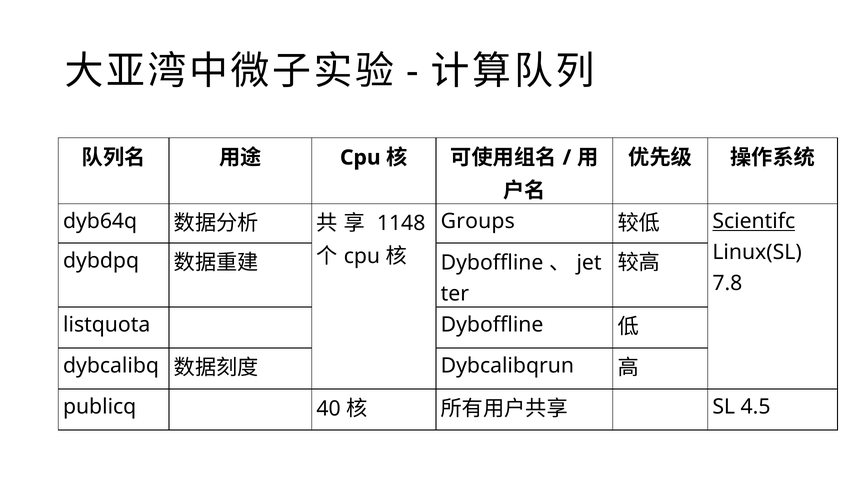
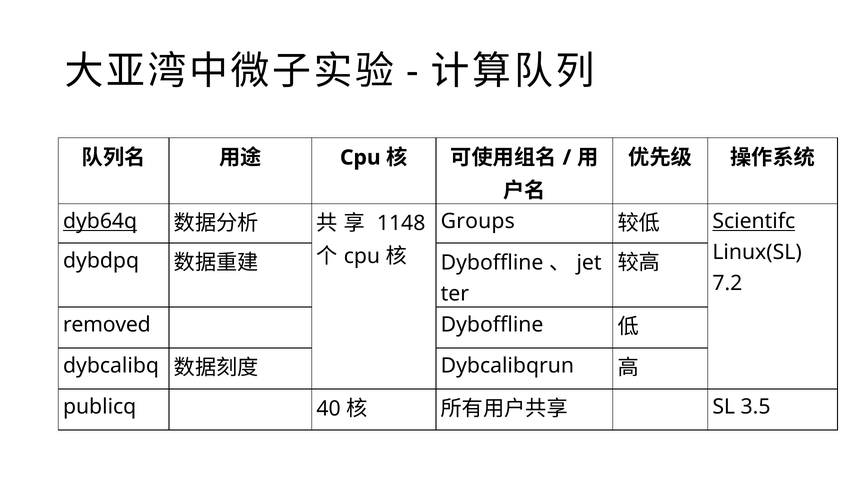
dyb64q underline: none -> present
7.8: 7.8 -> 7.2
listquota: listquota -> removed
4.5: 4.5 -> 3.5
